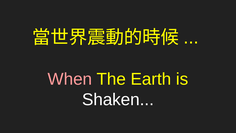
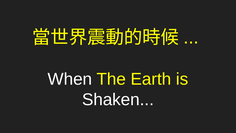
When colour: pink -> white
